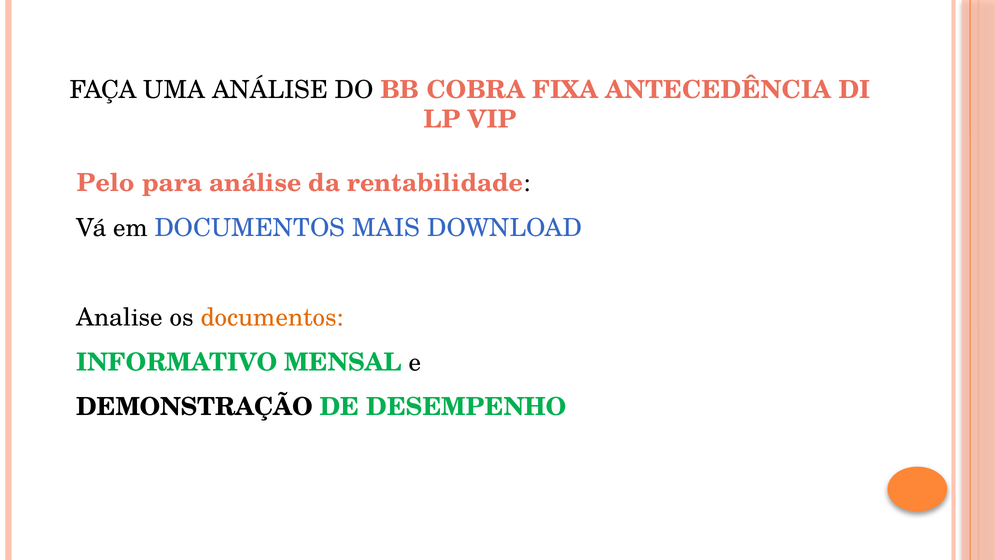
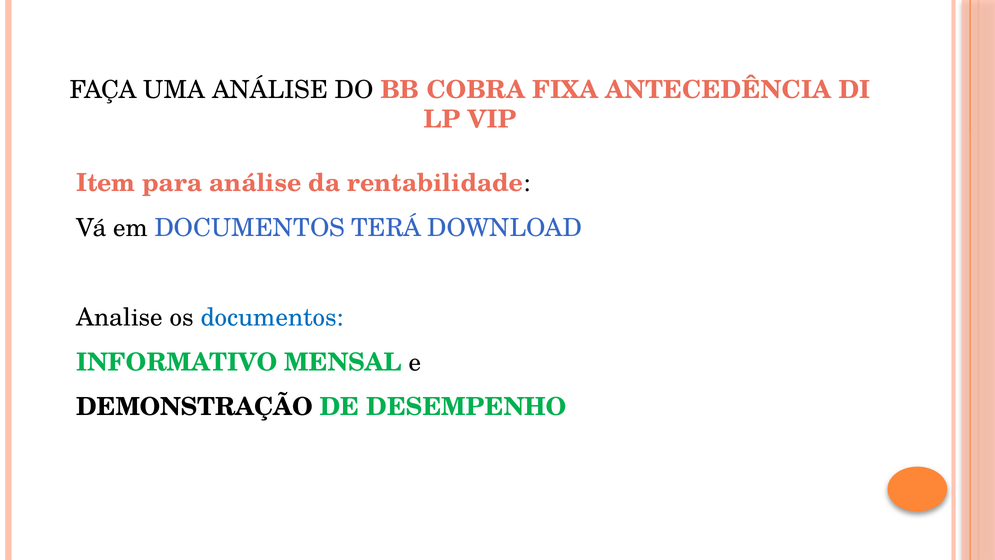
Pelo: Pelo -> Item
MAIS: MAIS -> TERÁ
documentos at (272, 317) colour: orange -> blue
